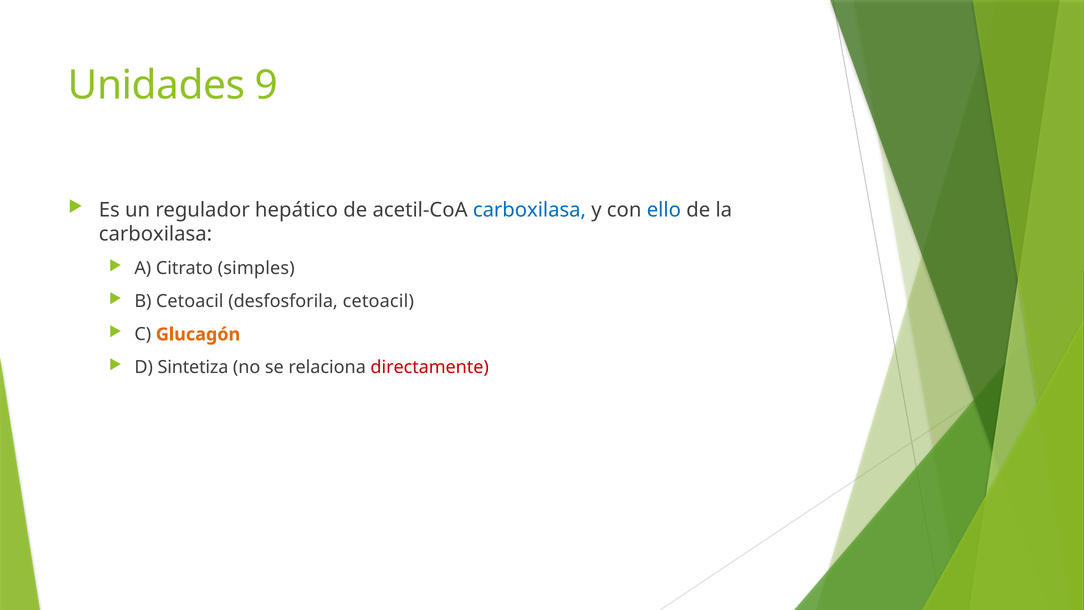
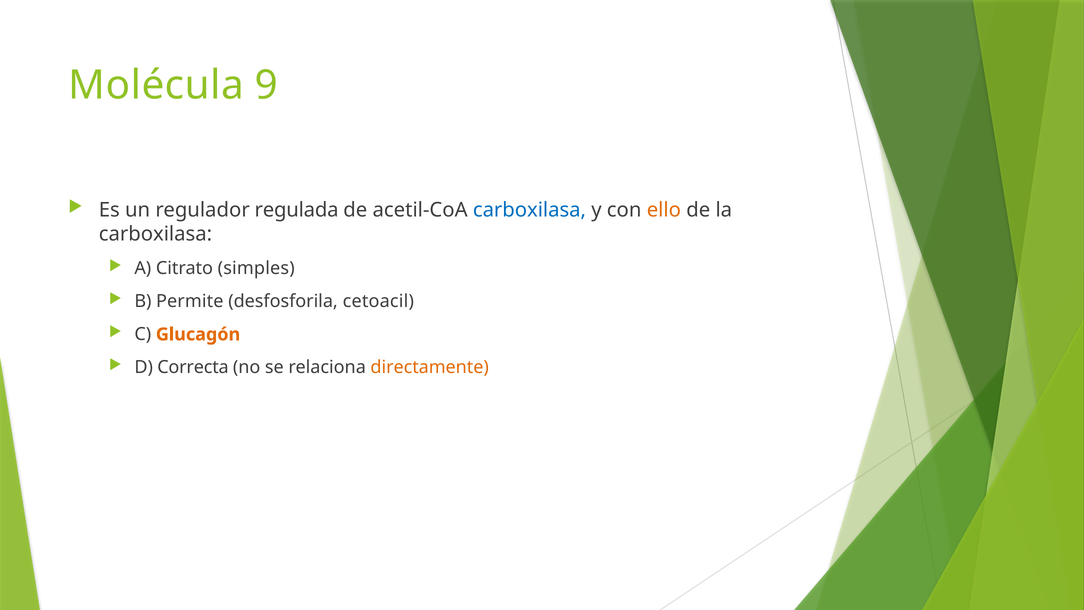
Unidades: Unidades -> Molécula
hepático: hepático -> regulada
ello colour: blue -> orange
B Cetoacil: Cetoacil -> Permite
Sintetiza: Sintetiza -> Correcta
directamente colour: red -> orange
